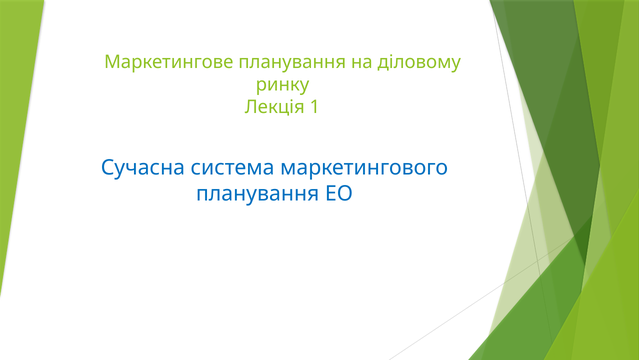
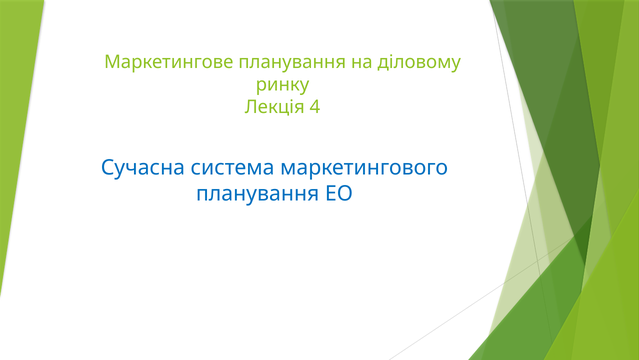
1: 1 -> 4
